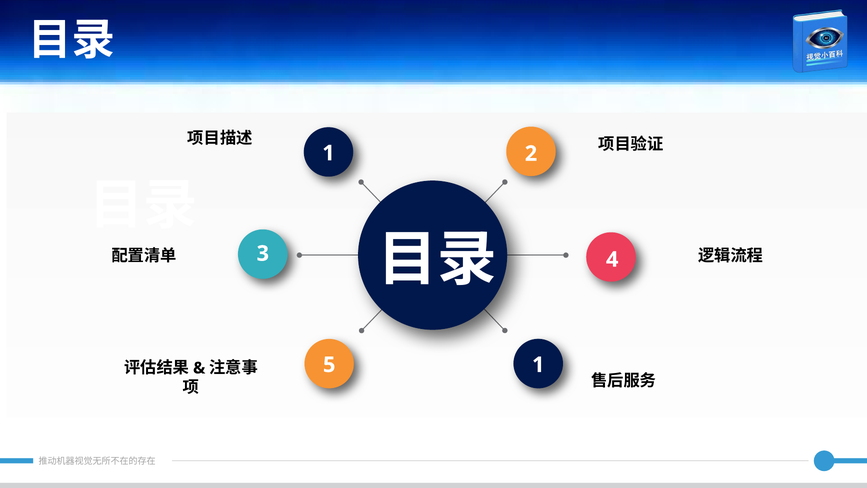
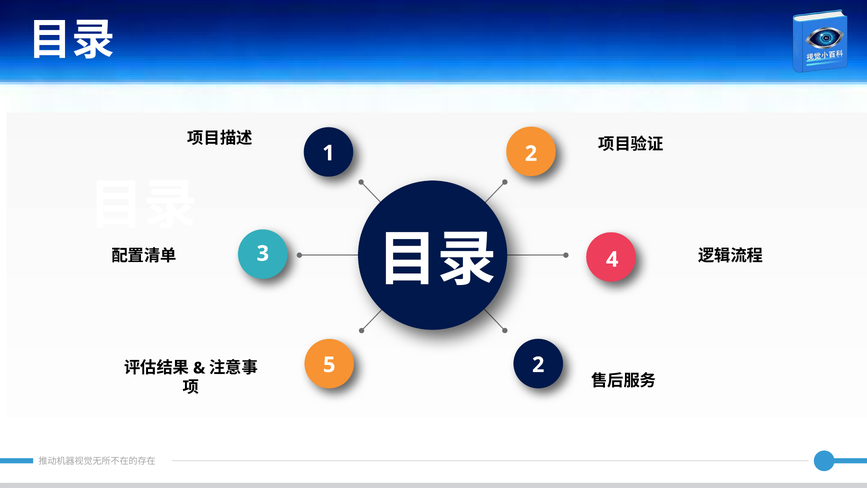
5 1: 1 -> 2
